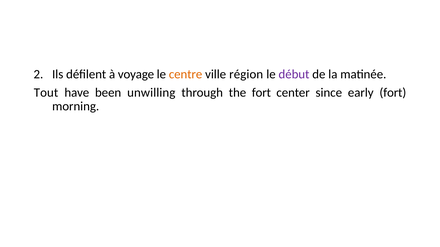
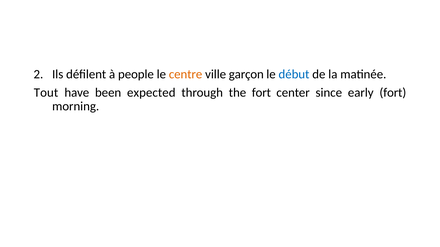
voyage: voyage -> people
région: région -> garçon
début colour: purple -> blue
unwilling: unwilling -> expected
